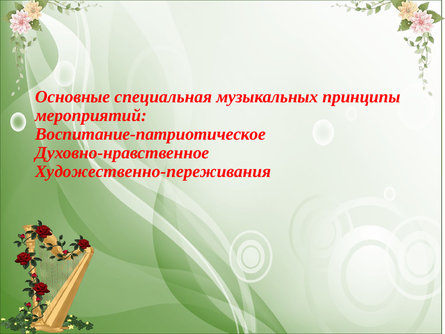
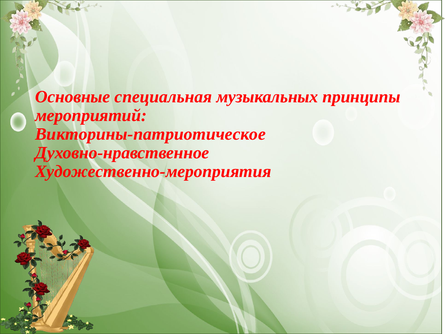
Воспитание-патриотическое: Воспитание-патриотическое -> Викторины-патриотическое
Художественно-переживания: Художественно-переживания -> Художественно-мероприятия
